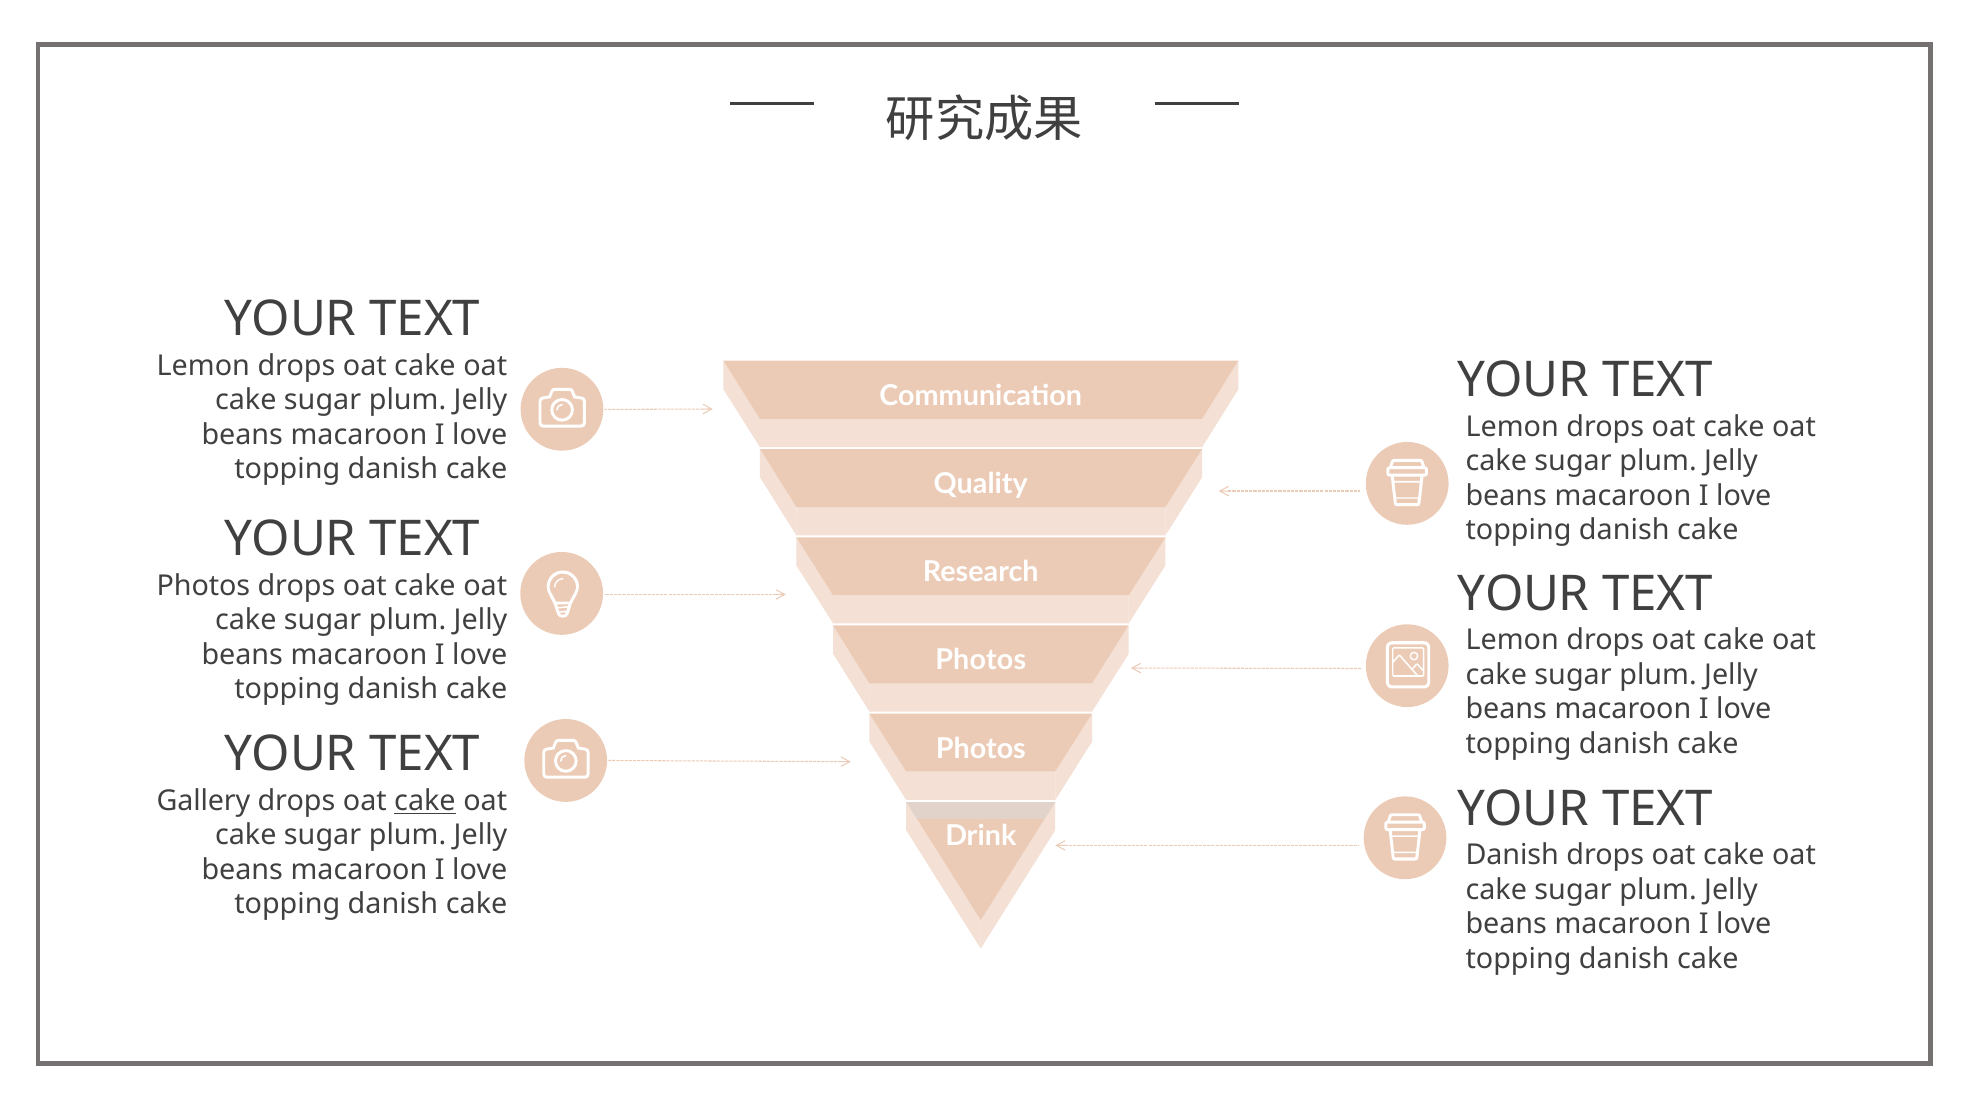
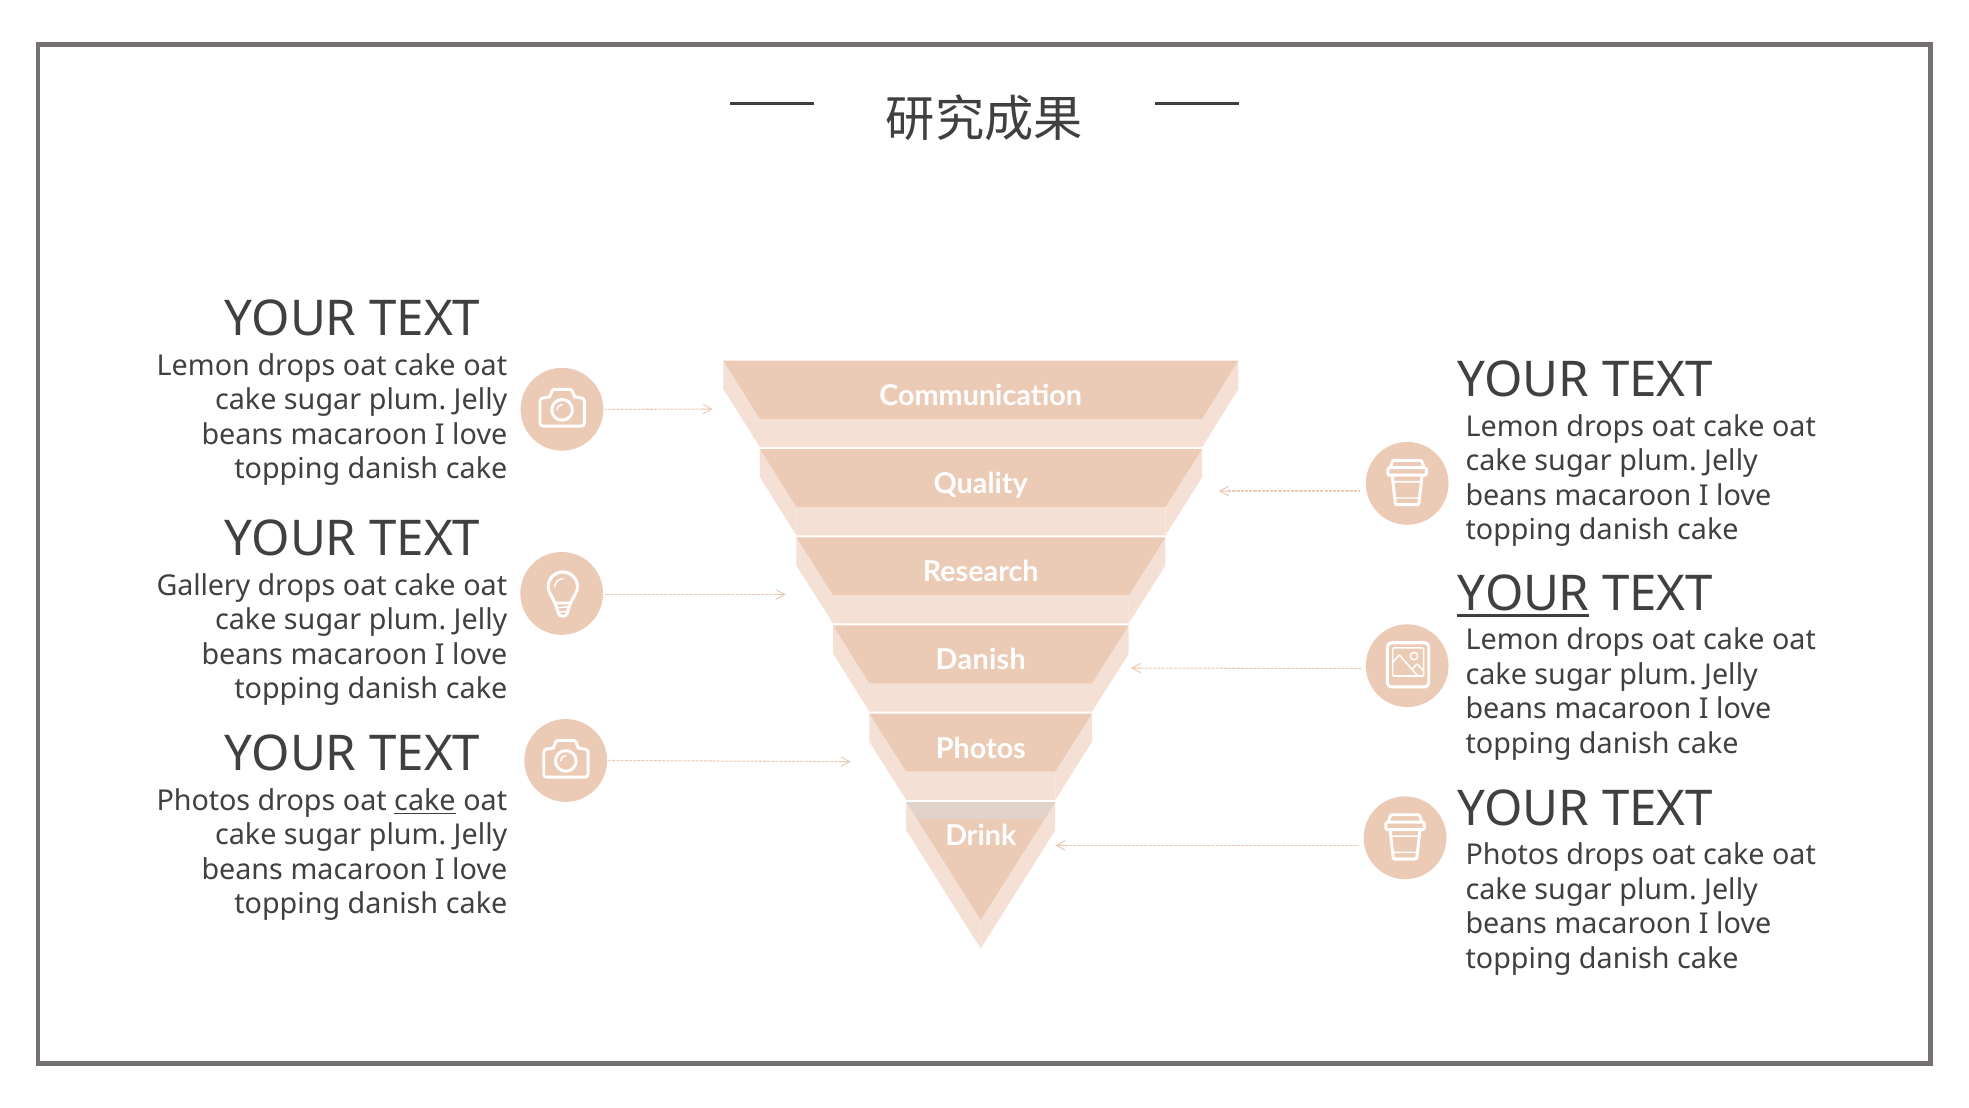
Photos at (203, 586): Photos -> Gallery
YOUR at (1524, 594) underline: none -> present
Photos at (981, 660): Photos -> Danish
Gallery at (203, 801): Gallery -> Photos
Danish at (1512, 855): Danish -> Photos
